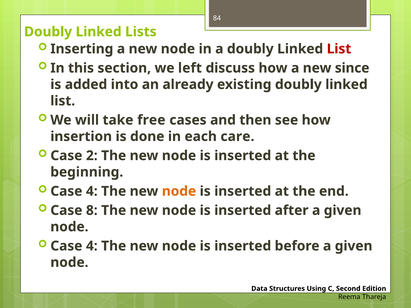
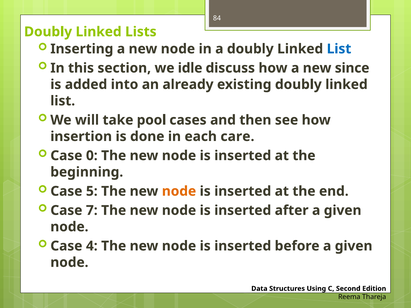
List at (339, 49) colour: red -> blue
left: left -> idle
free: free -> pool
2: 2 -> 0
4 at (92, 191): 4 -> 5
8: 8 -> 7
